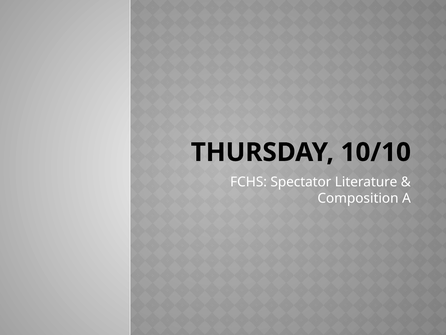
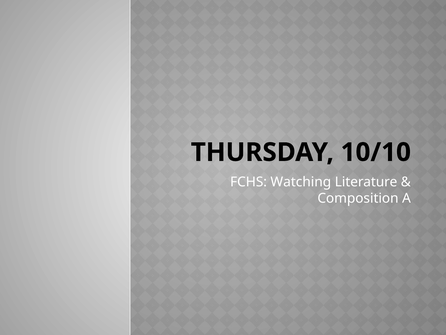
Spectator: Spectator -> Watching
